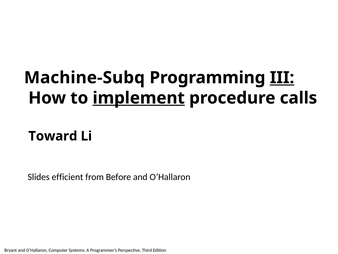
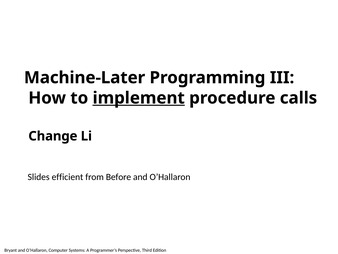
Machine-Subq: Machine-Subq -> Machine-Later
III underline: present -> none
Toward: Toward -> Change
